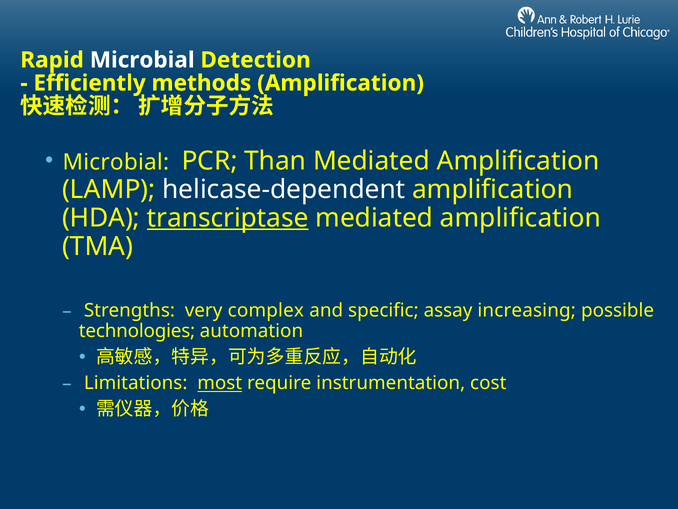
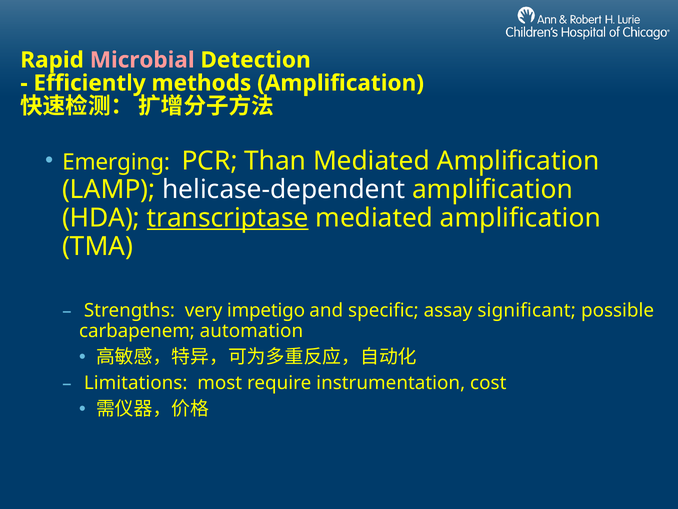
Microbial at (142, 60) colour: white -> pink
Microbial at (116, 162): Microbial -> Emerging
complex: complex -> impetigo
increasing: increasing -> significant
technologies: technologies -> carbapenem
most underline: present -> none
